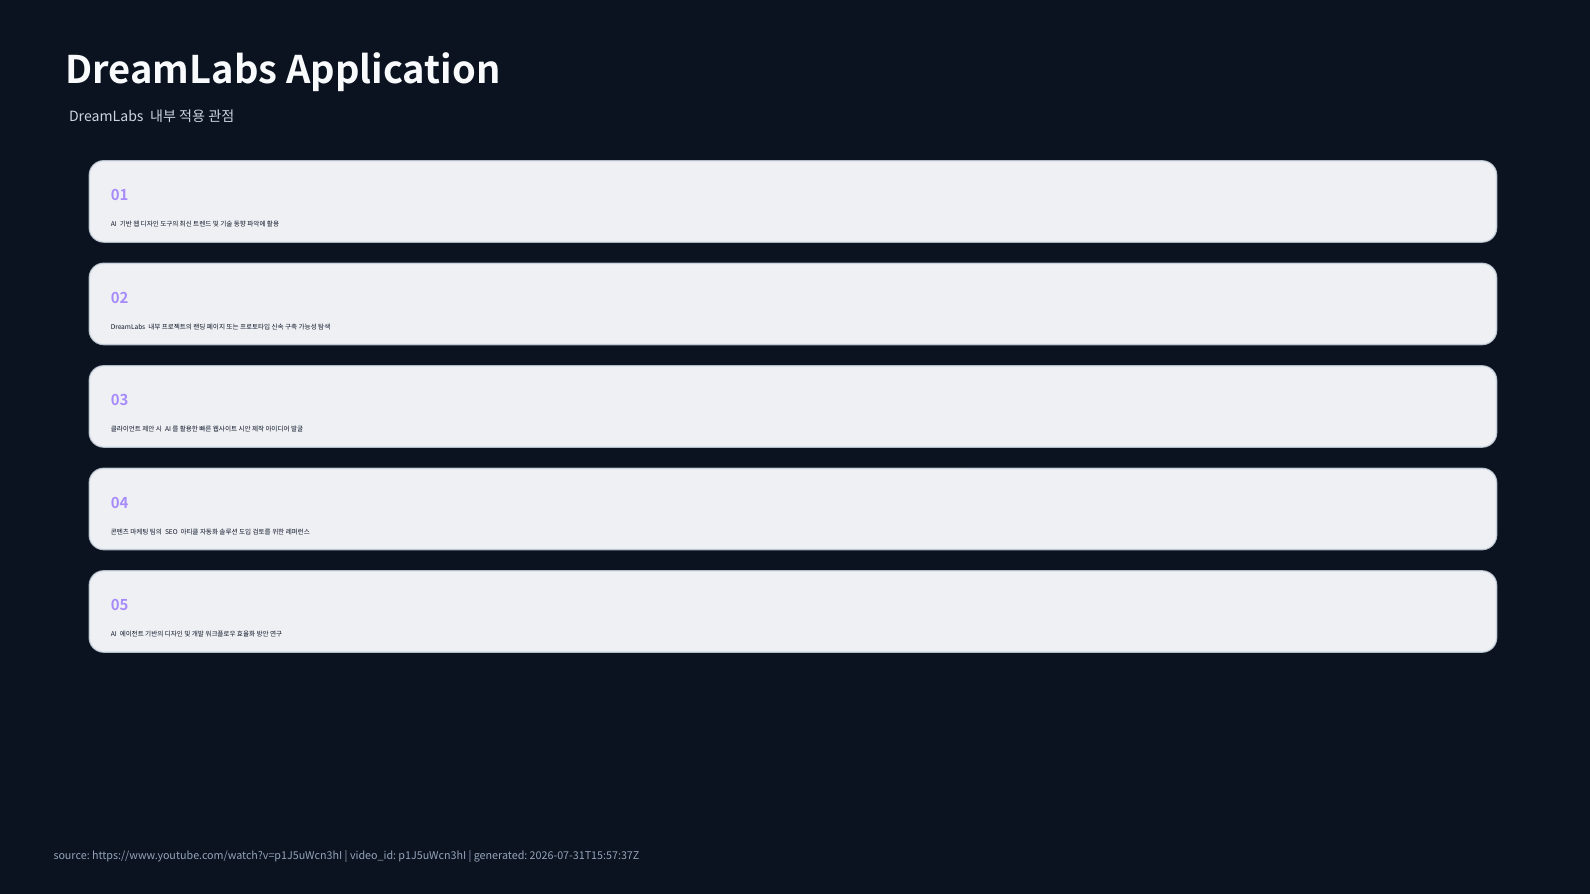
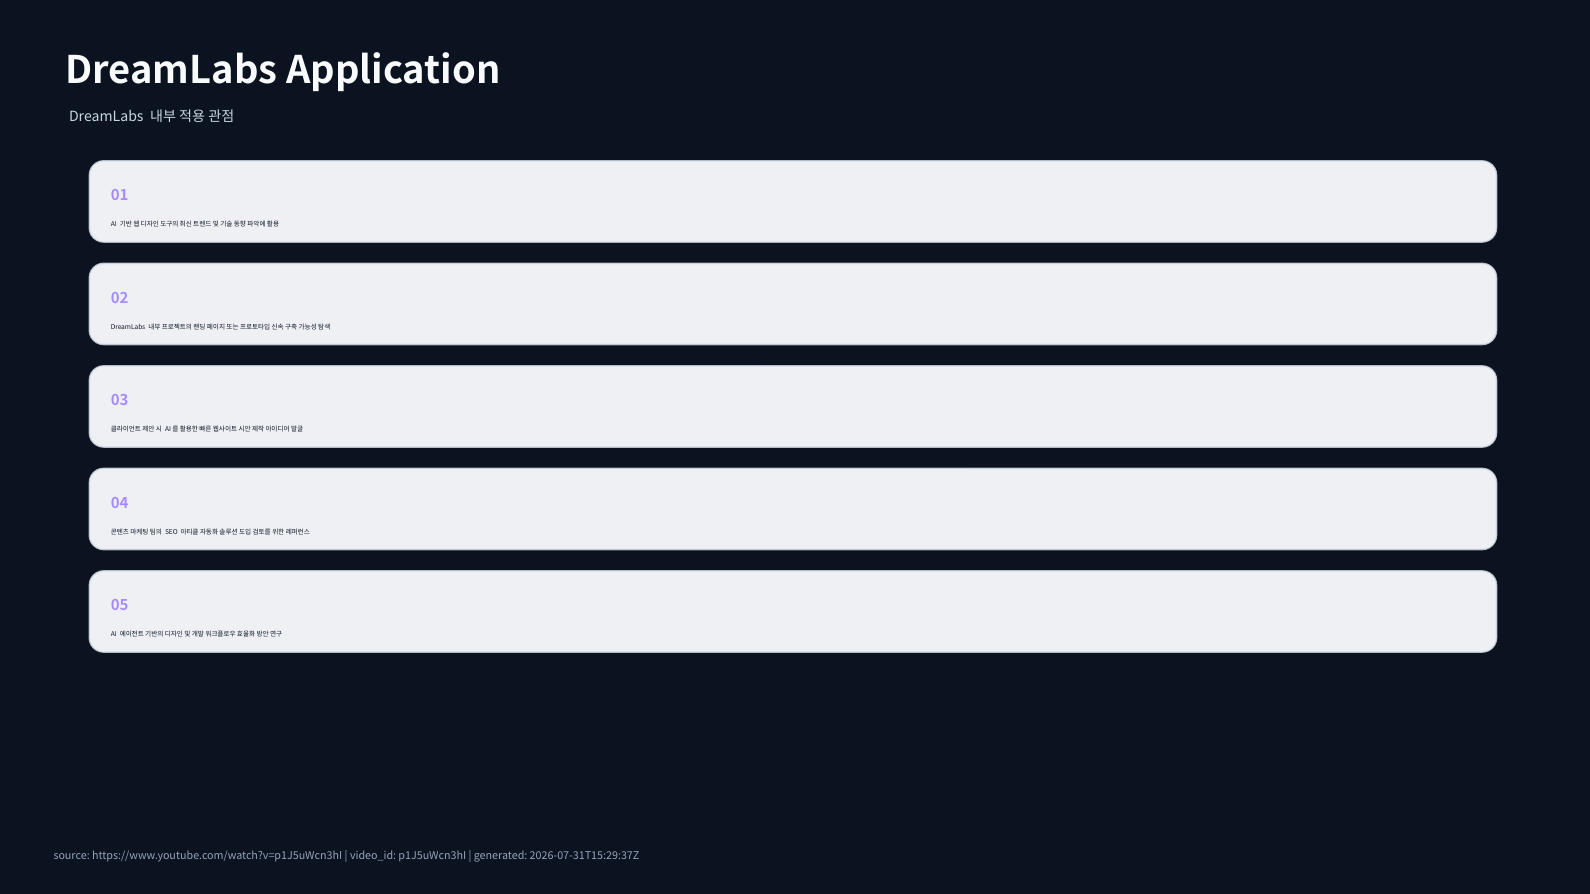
2026-07-31T15:57:37Z: 2026-07-31T15:57:37Z -> 2026-07-31T15:29:37Z
